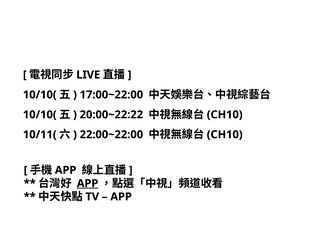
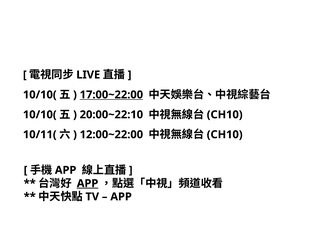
17:00~22:00 underline: none -> present
20:00~22:22: 20:00~22:22 -> 20:00~22:10
22:00~22:00: 22:00~22:00 -> 12:00~22:00
